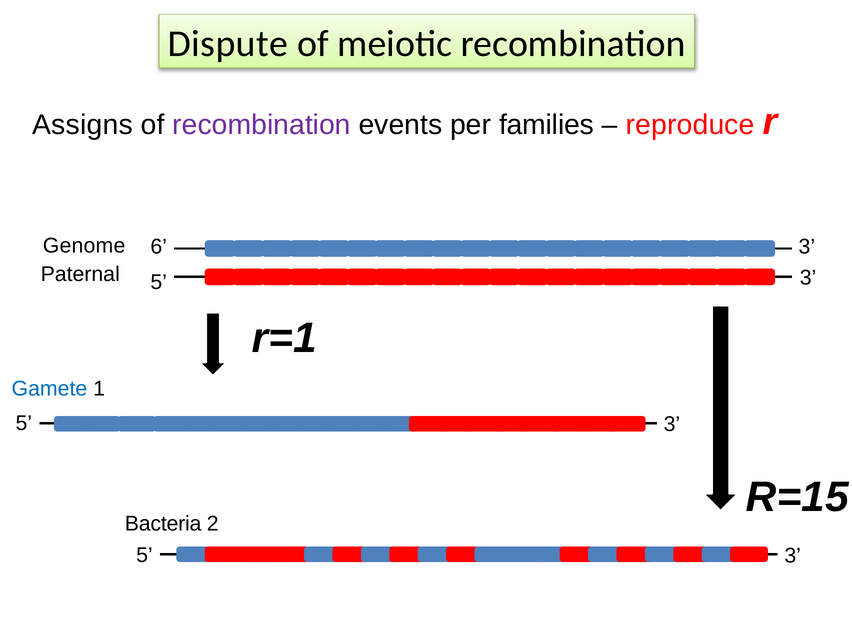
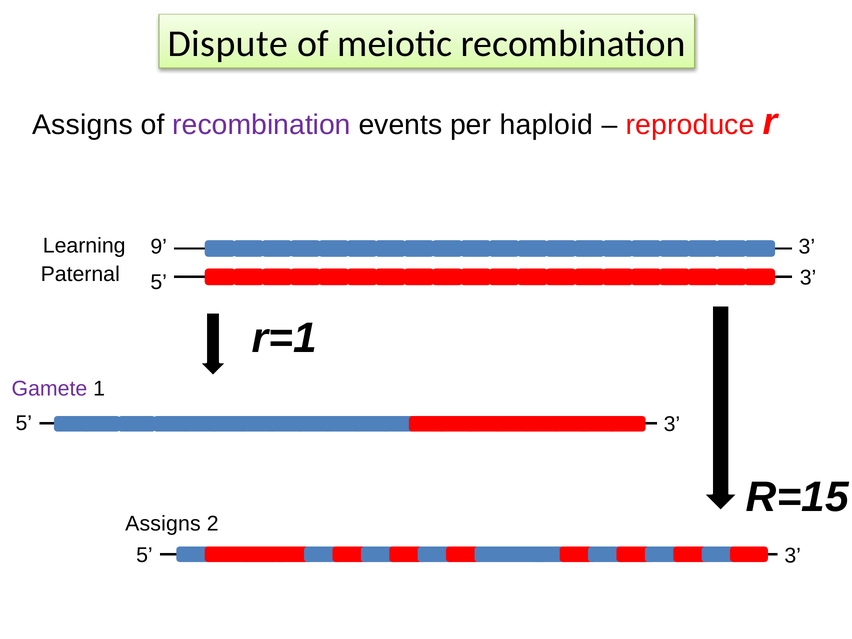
families: families -> haploid
Genome: Genome -> Learning
6: 6 -> 9
Gamete colour: blue -> purple
Bacteria at (163, 524): Bacteria -> Assigns
